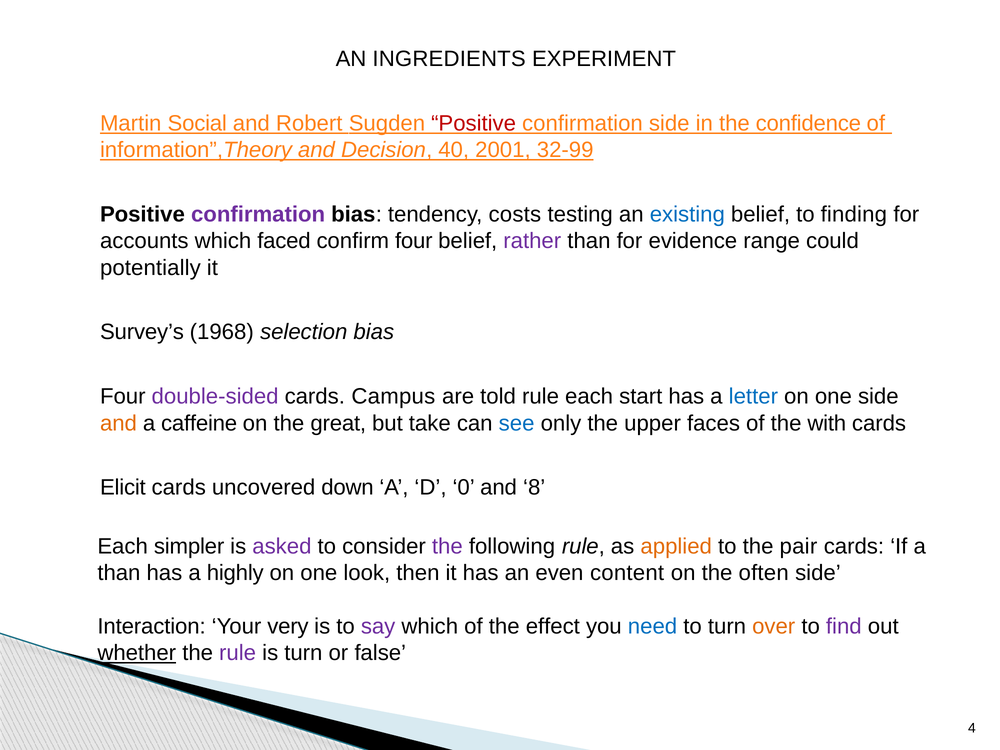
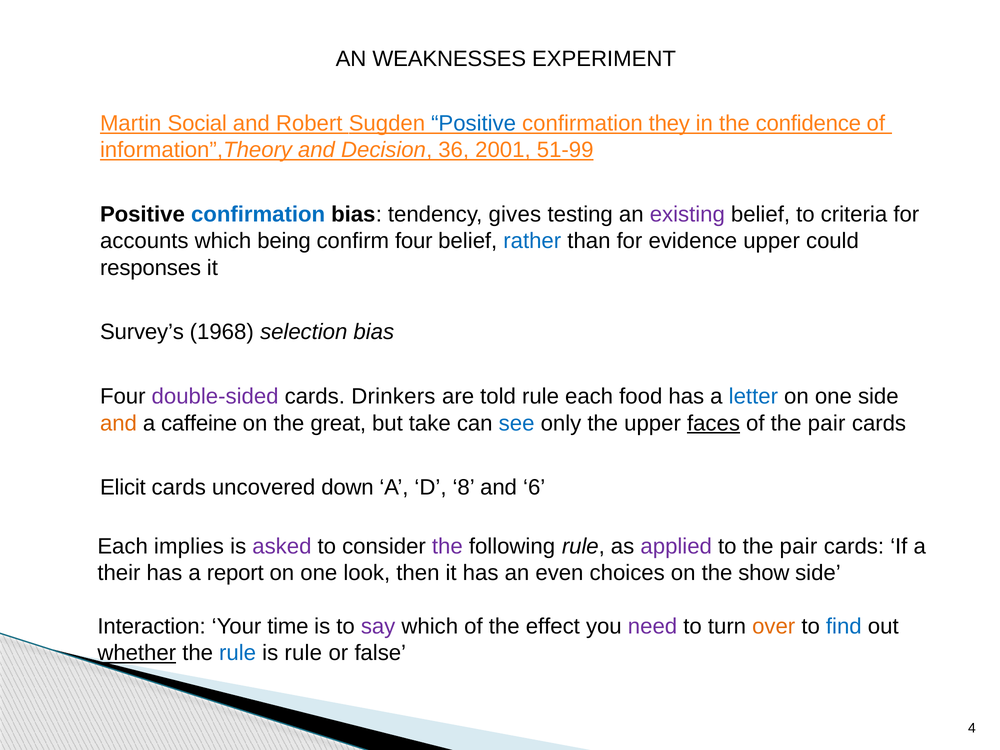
INGREDIENTS: INGREDIENTS -> WEAKNESSES
Positive at (474, 123) colour: red -> blue
confirmation side: side -> they
40: 40 -> 36
32-99: 32-99 -> 51-99
confirmation at (258, 214) colour: purple -> blue
costs: costs -> gives
existing colour: blue -> purple
finding: finding -> criteria
faced: faced -> being
rather colour: purple -> blue
evidence range: range -> upper
potentially: potentially -> responses
Campus: Campus -> Drinkers
start: start -> food
faces underline: none -> present
of the with: with -> pair
0: 0 -> 8
8: 8 -> 6
simpler: simpler -> implies
applied colour: orange -> purple
than at (119, 573): than -> their
highly: highly -> report
content: content -> choices
often: often -> show
very: very -> time
need colour: blue -> purple
find colour: purple -> blue
rule at (238, 653) colour: purple -> blue
is turn: turn -> rule
